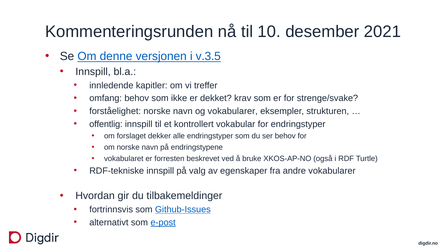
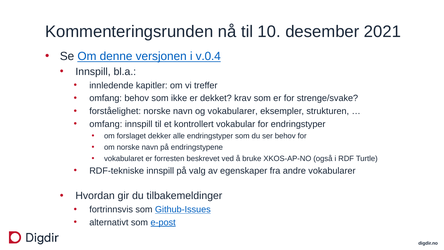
v.3.5: v.3.5 -> v.0.4
offentlig at (106, 124): offentlig -> omfang
